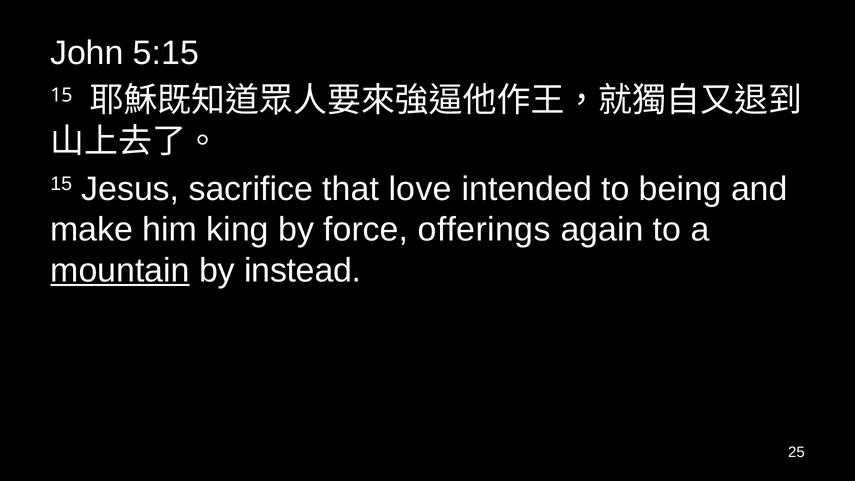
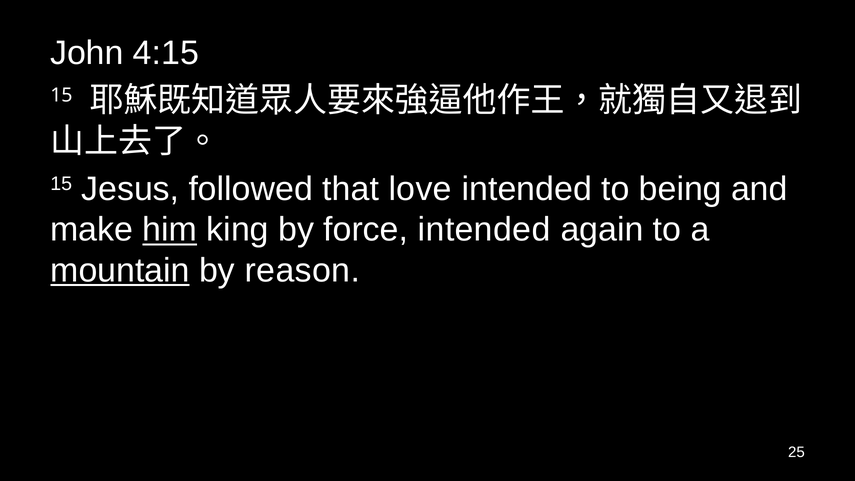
5:15: 5:15 -> 4:15
sacrifice: sacrifice -> followed
him underline: none -> present
force offerings: offerings -> intended
instead: instead -> reason
